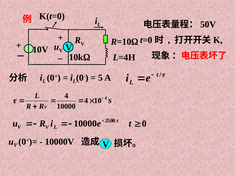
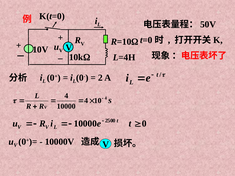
5: 5 -> 2
